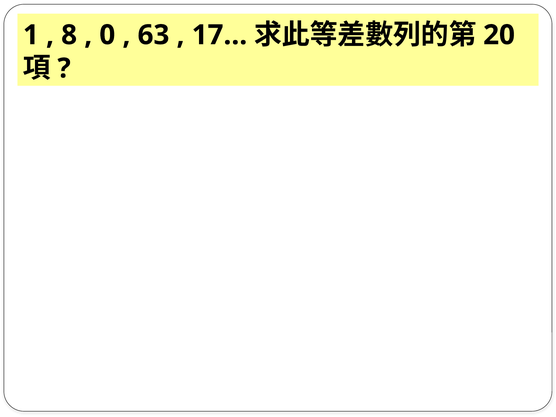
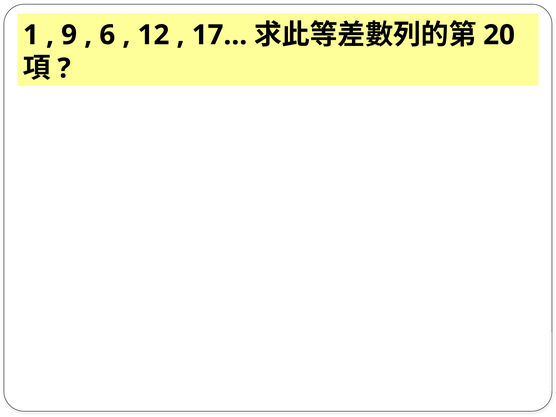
8: 8 -> 9
0: 0 -> 6
63: 63 -> 12
